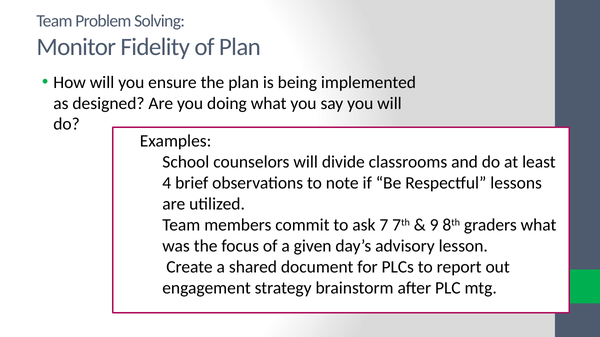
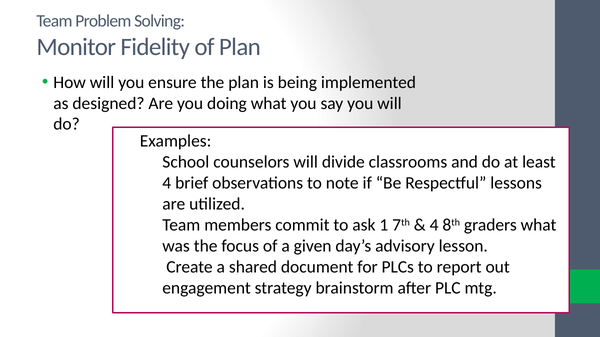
7: 7 -> 1
9 at (434, 225): 9 -> 4
